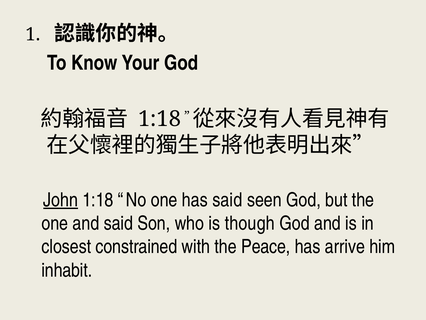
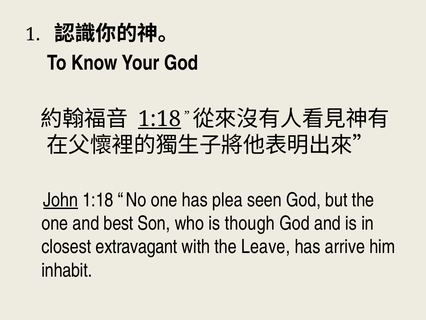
1:18 at (160, 119) underline: none -> present
has said: said -> plea
and said: said -> best
constrained: constrained -> extravagant
Peace: Peace -> Leave
